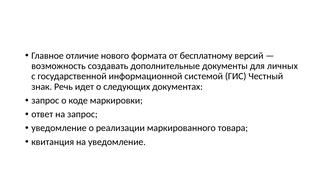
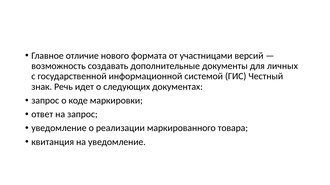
бесплатному: бесплатному -> участницами
